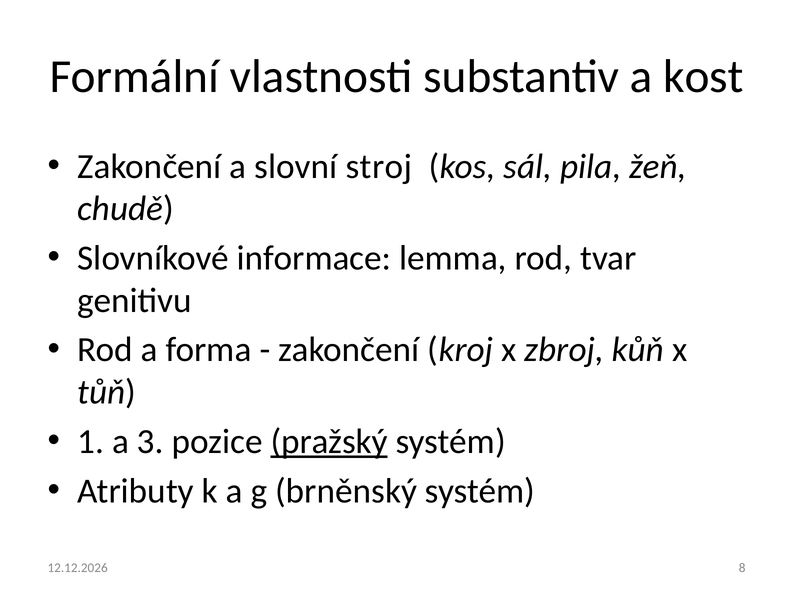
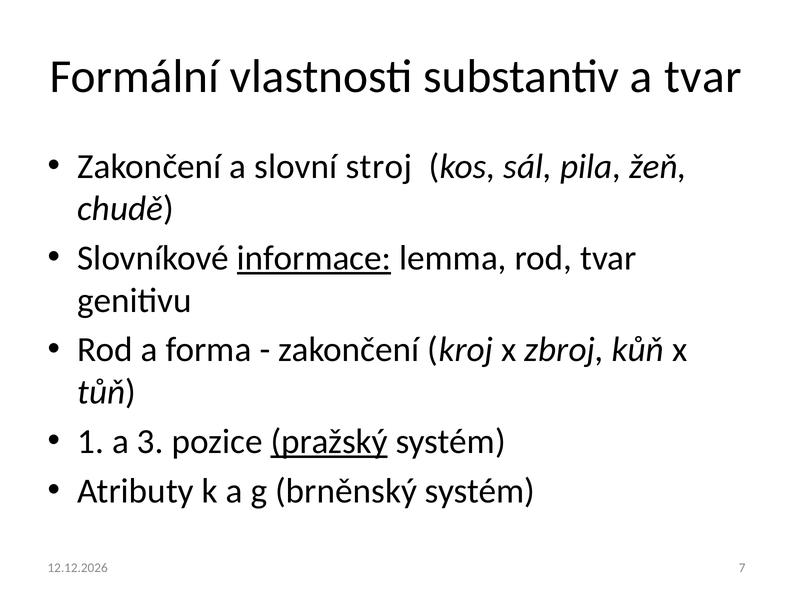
a kost: kost -> tvar
informace underline: none -> present
8: 8 -> 7
